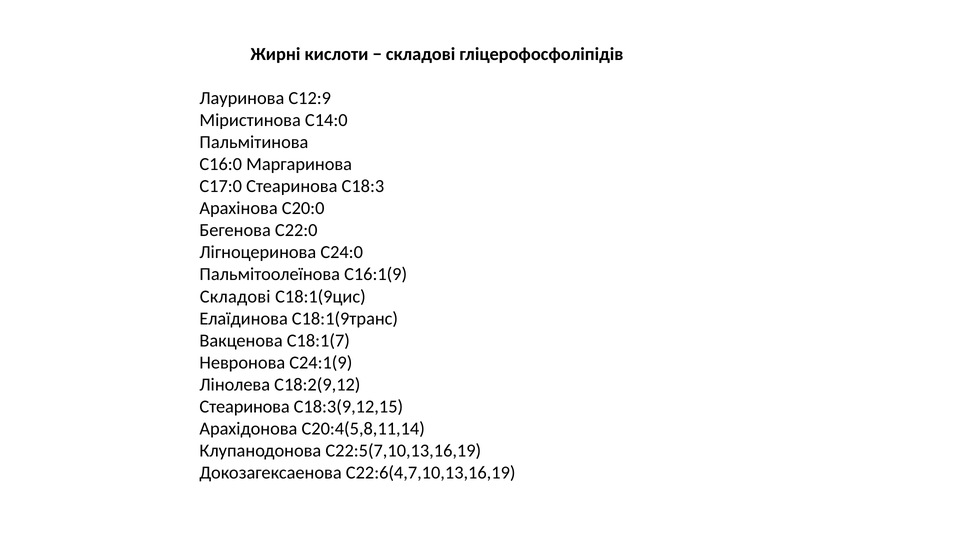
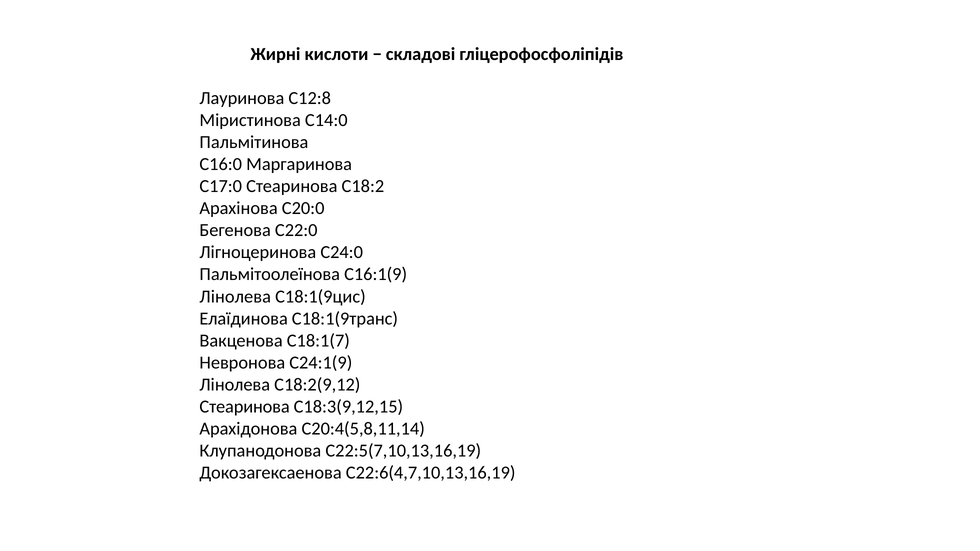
С12:9: С12:9 -> С12:8
С18:3: С18:3 -> С18:2
Складові at (235, 297): Складові -> Лінолева
